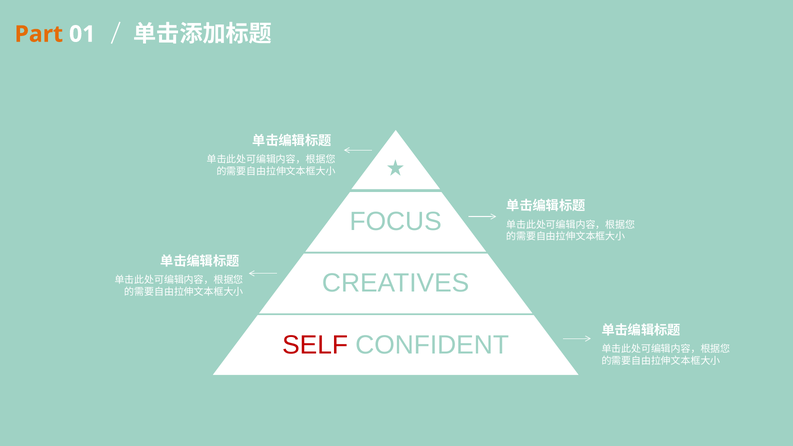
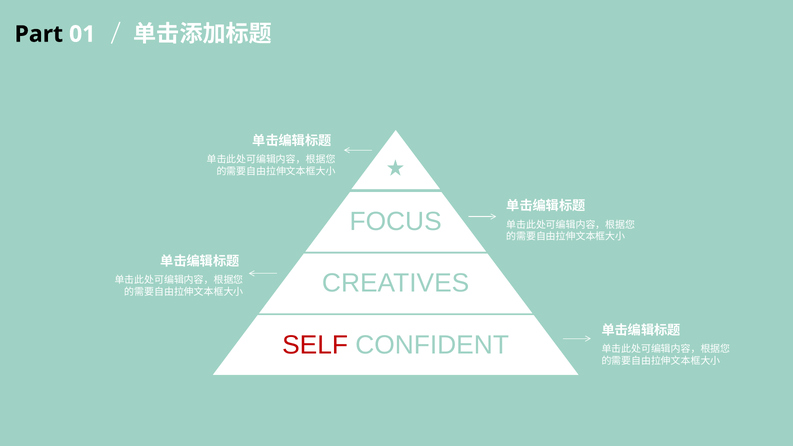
Part colour: orange -> black
